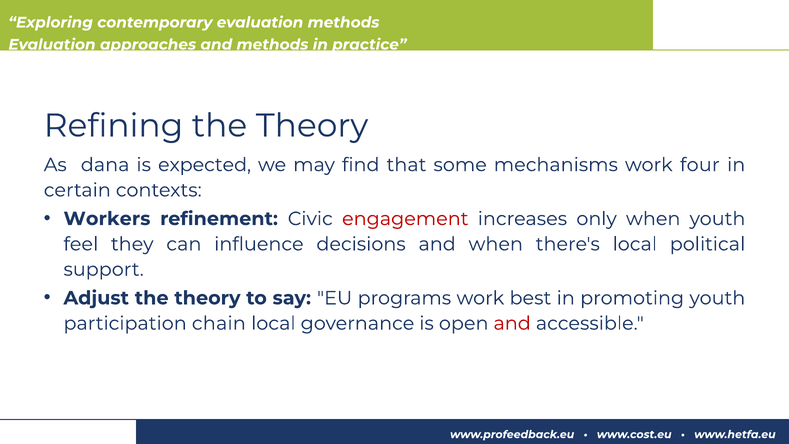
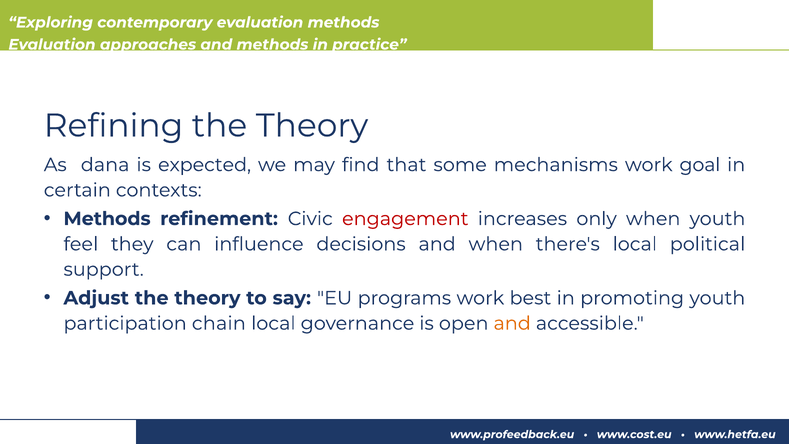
four: four -> goal
Workers at (107, 219): Workers -> Methods
and at (512, 323) colour: red -> orange
